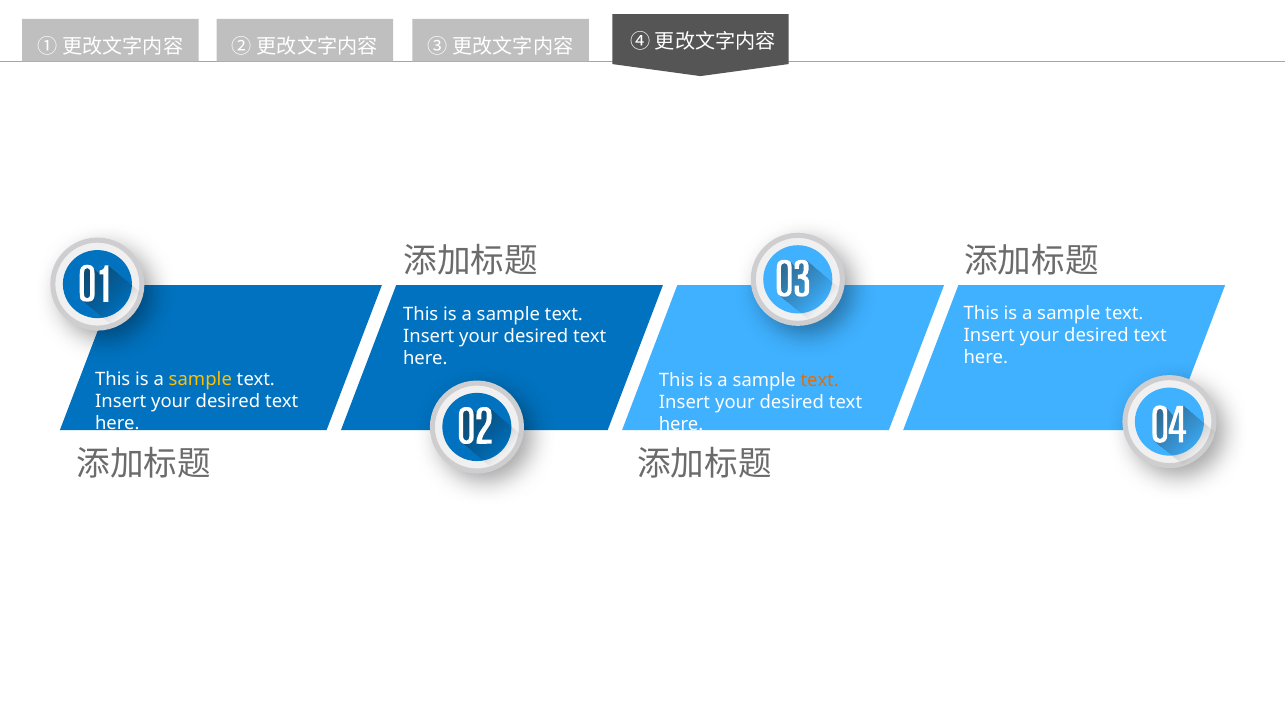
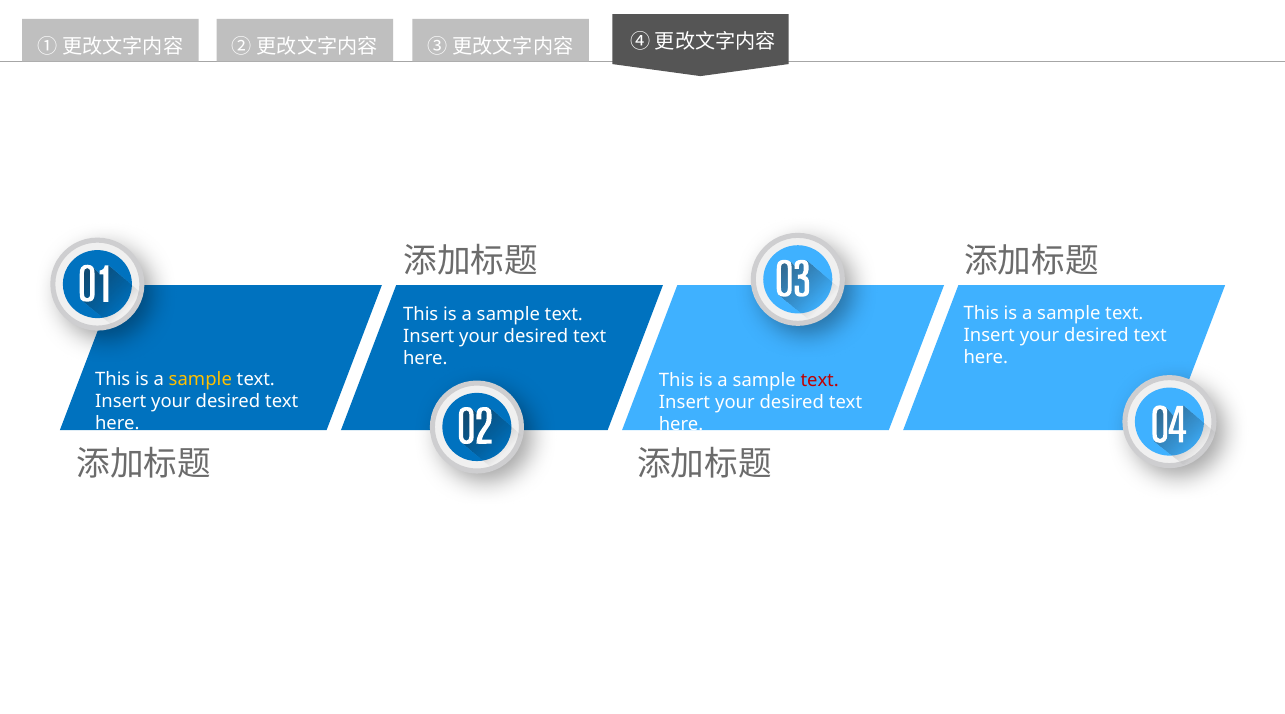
text at (820, 380) colour: orange -> red
